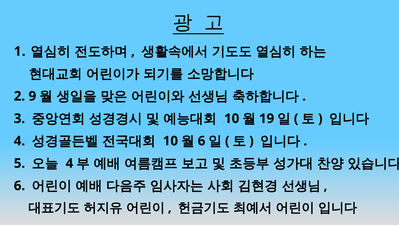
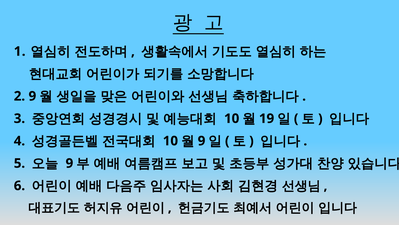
6 at (202, 141): 6 -> 9
4 at (69, 163): 4 -> 9
